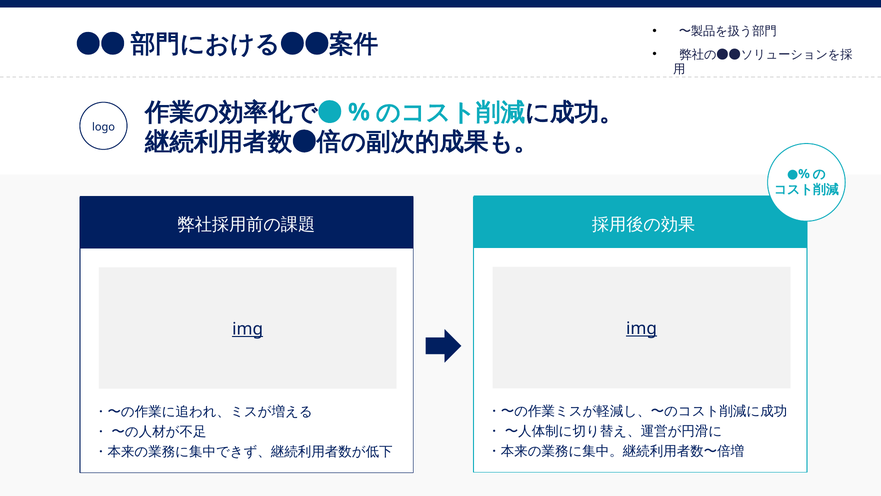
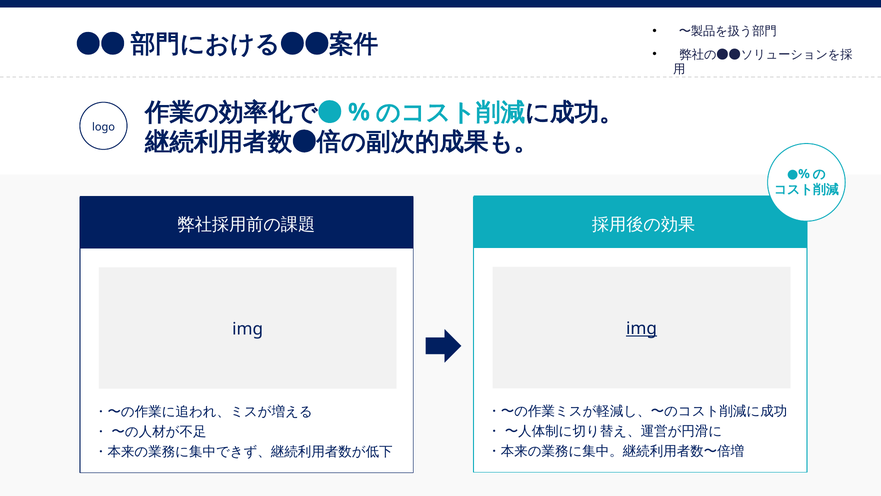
img at (248, 329) underline: present -> none
